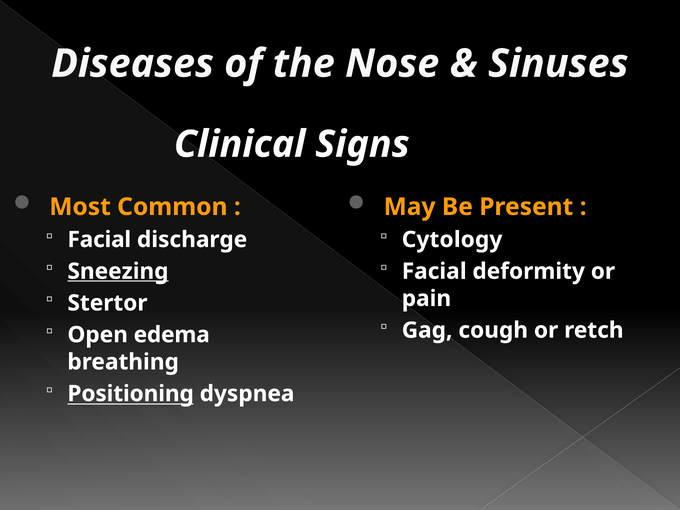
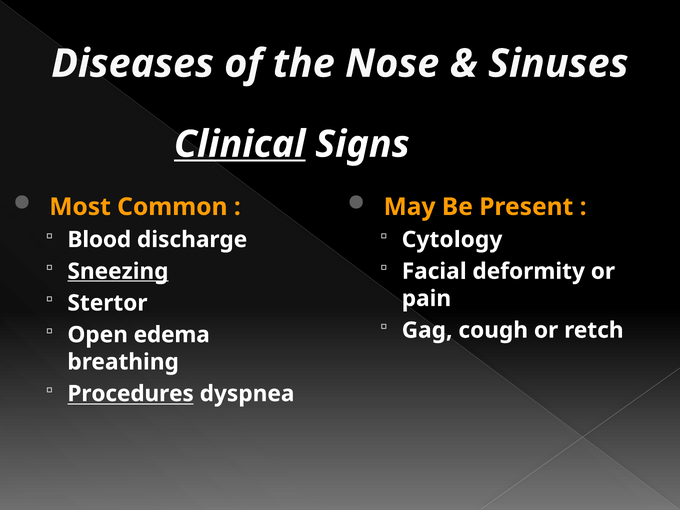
Clinical underline: none -> present
Facial at (99, 240): Facial -> Blood
Positioning: Positioning -> Procedures
